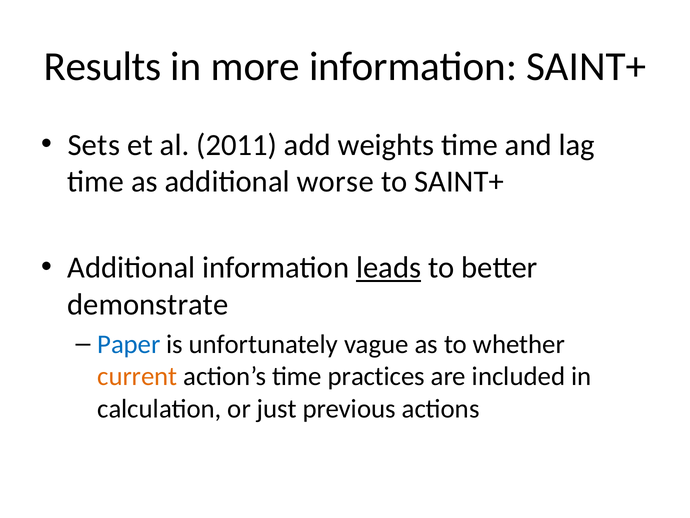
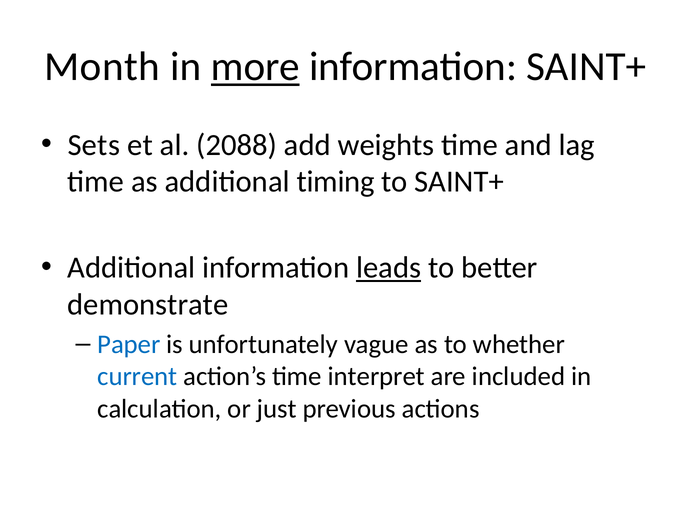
Results: Results -> Month
more underline: none -> present
2011: 2011 -> 2088
worse: worse -> timing
current colour: orange -> blue
practices: practices -> interpret
